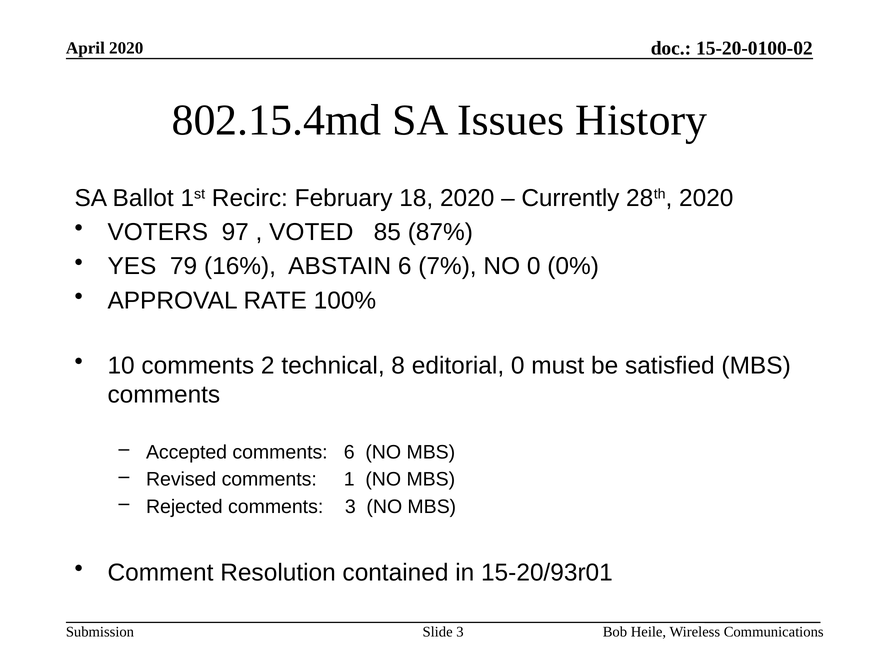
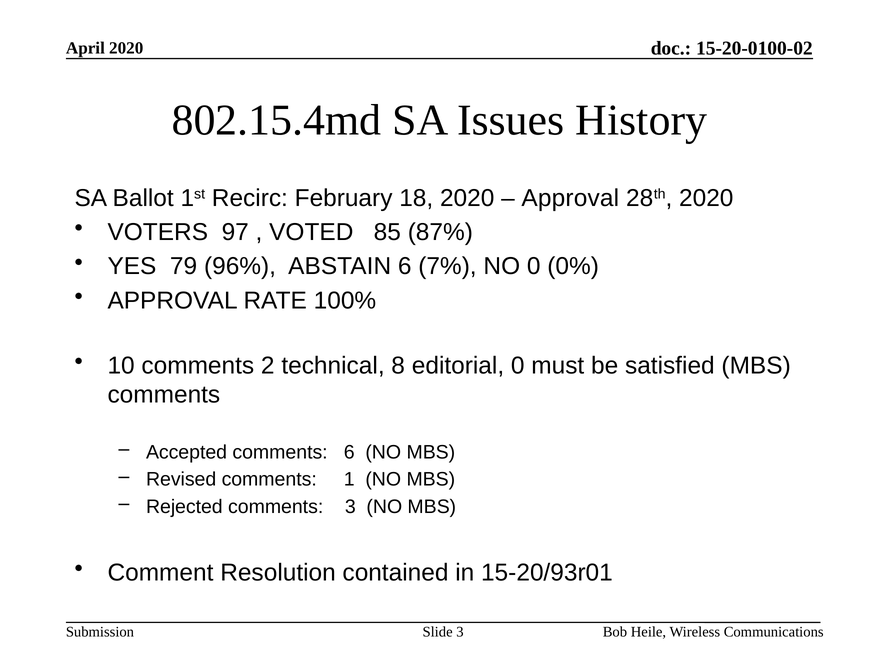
Currently at (570, 198): Currently -> Approval
16%: 16% -> 96%
